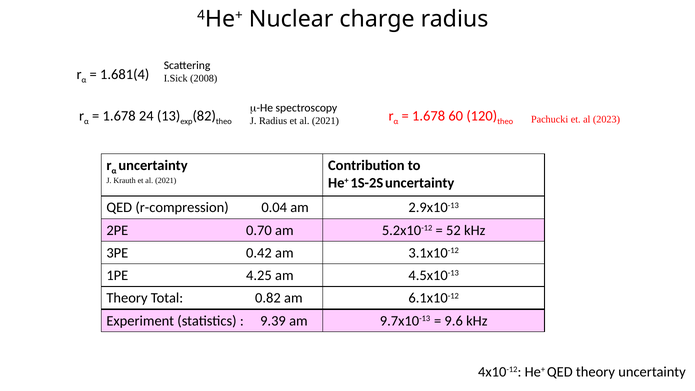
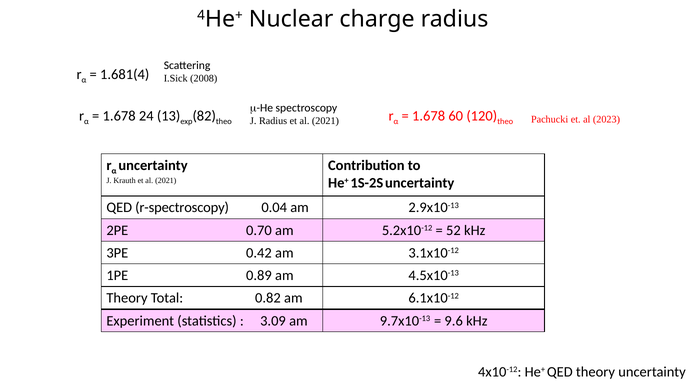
r-compression: r-compression -> r-spectroscopy
4.25: 4.25 -> 0.89
9.39: 9.39 -> 3.09
